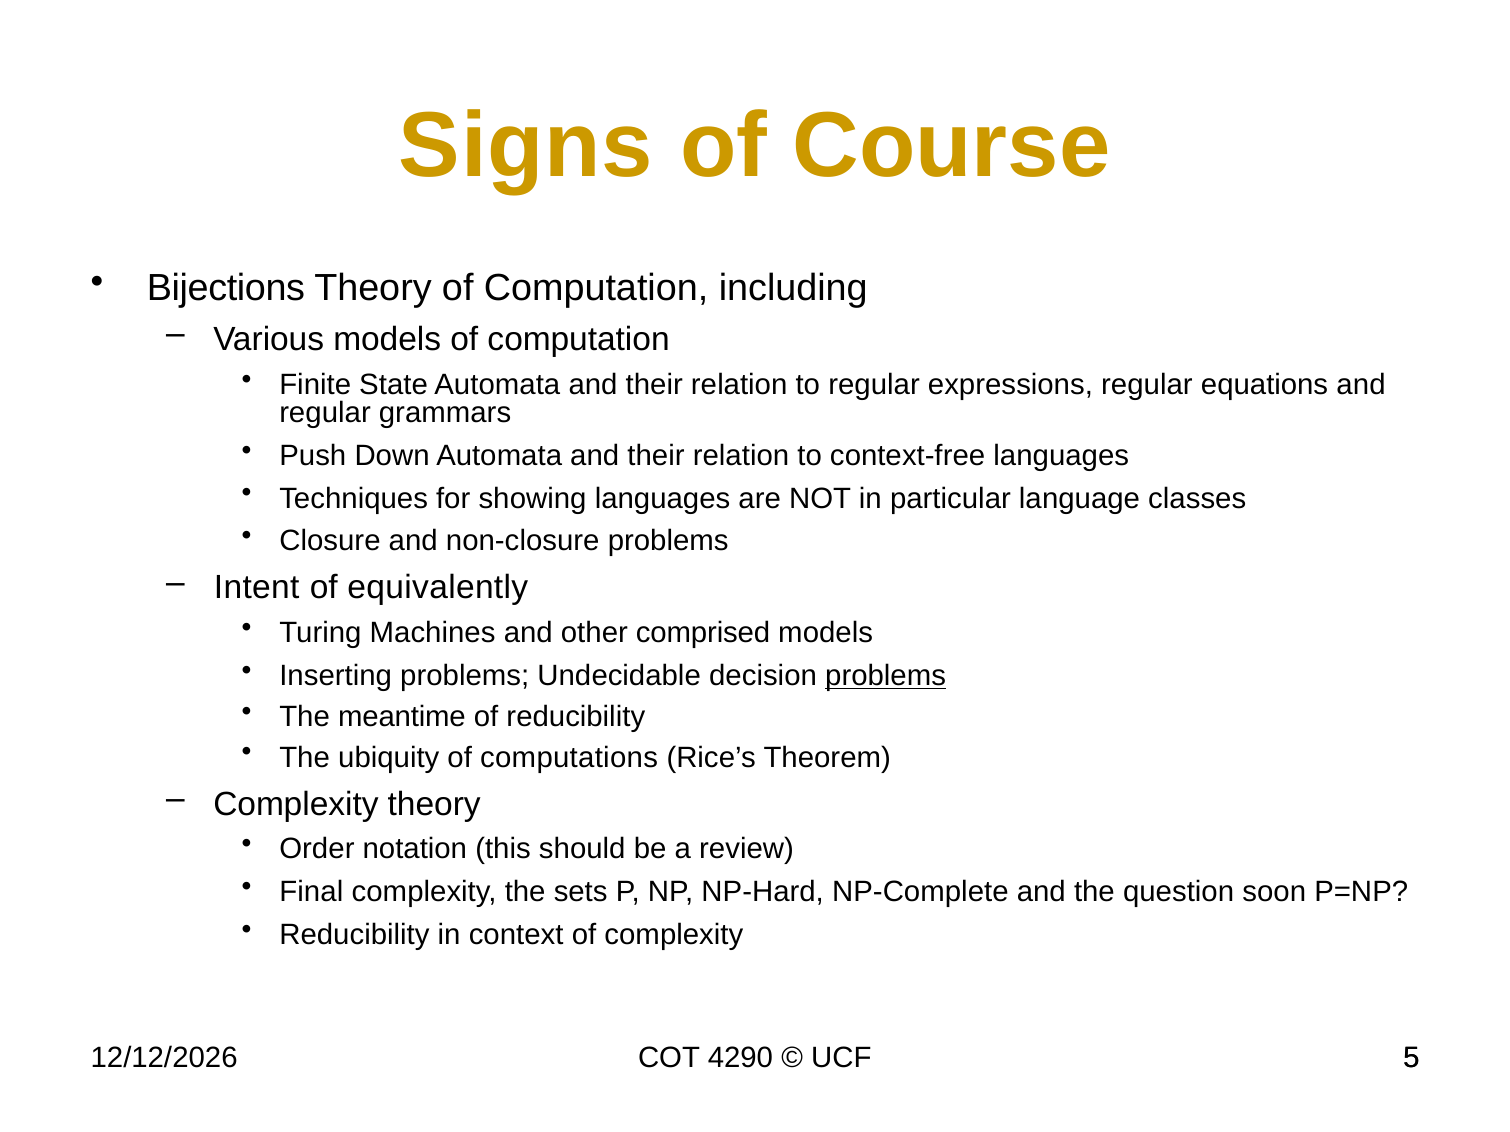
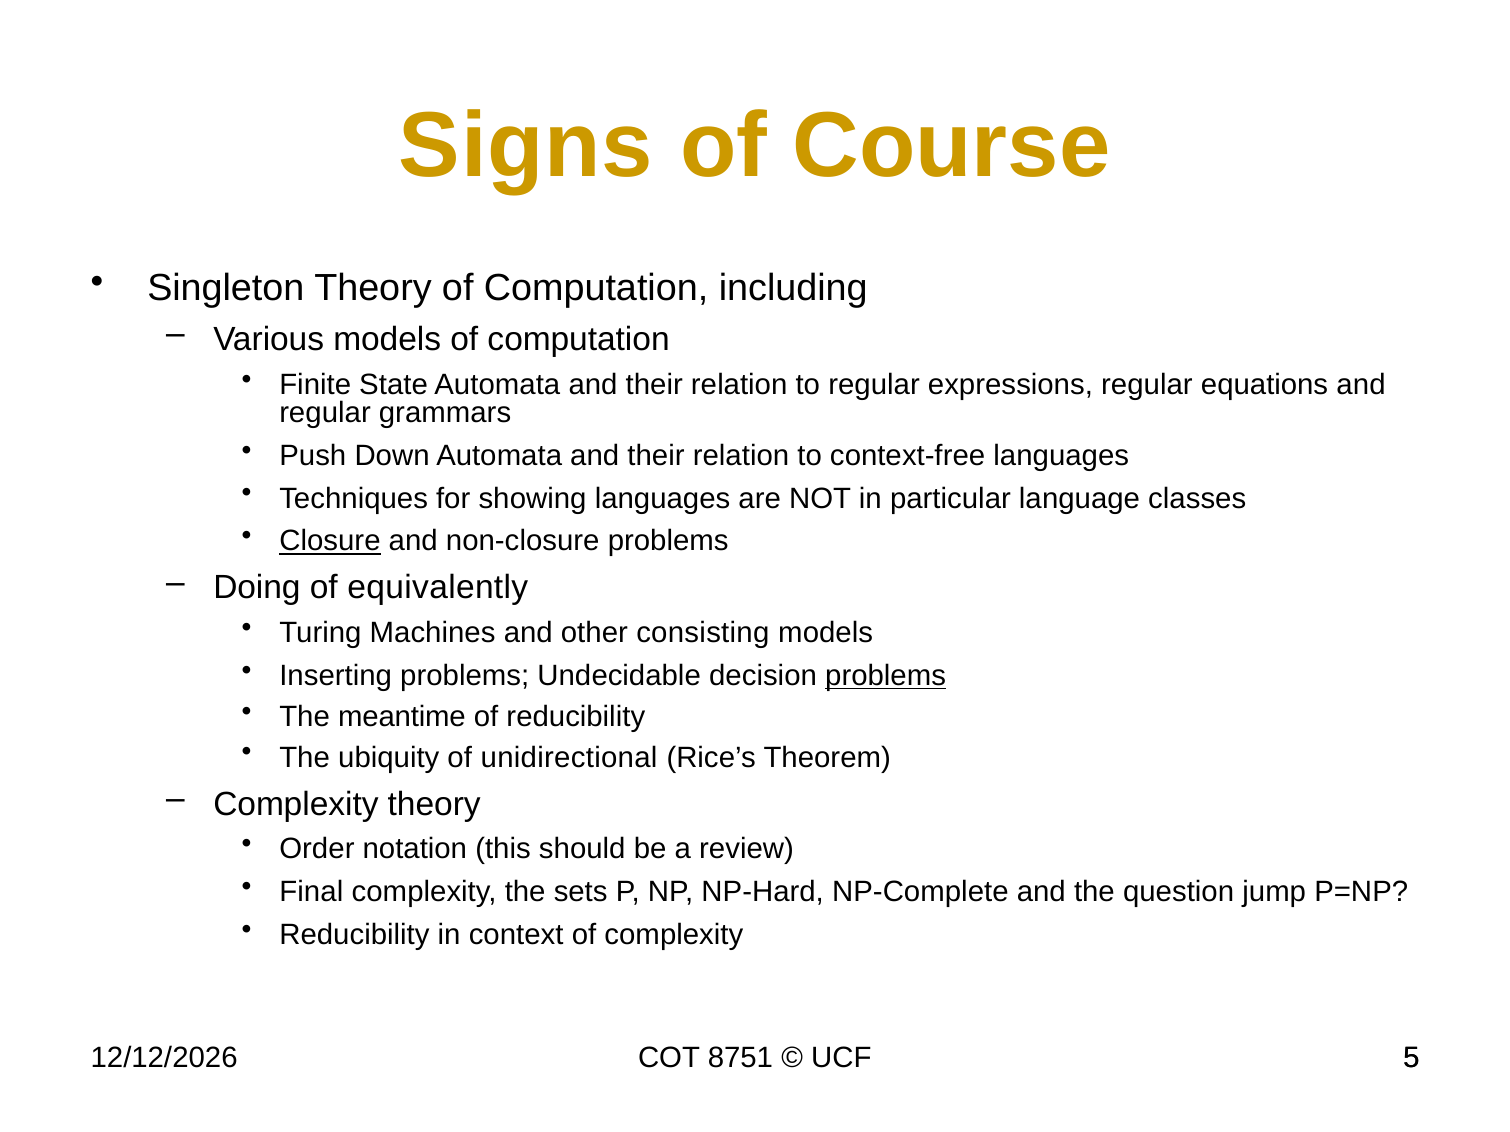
Bijections: Bijections -> Singleton
Closure underline: none -> present
Intent: Intent -> Doing
comprised: comprised -> consisting
computations: computations -> unidirectional
soon: soon -> jump
4290: 4290 -> 8751
